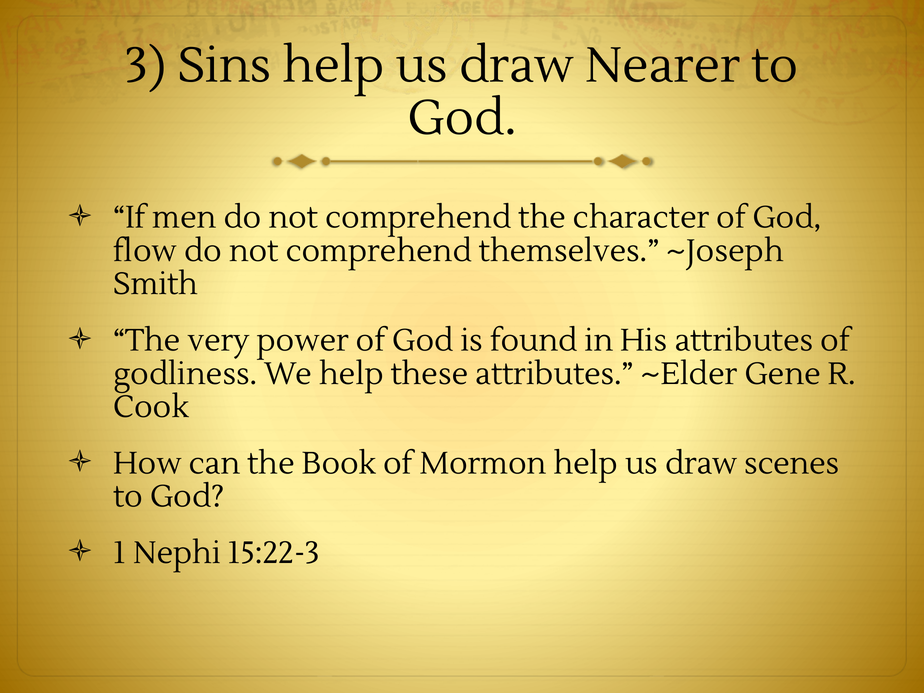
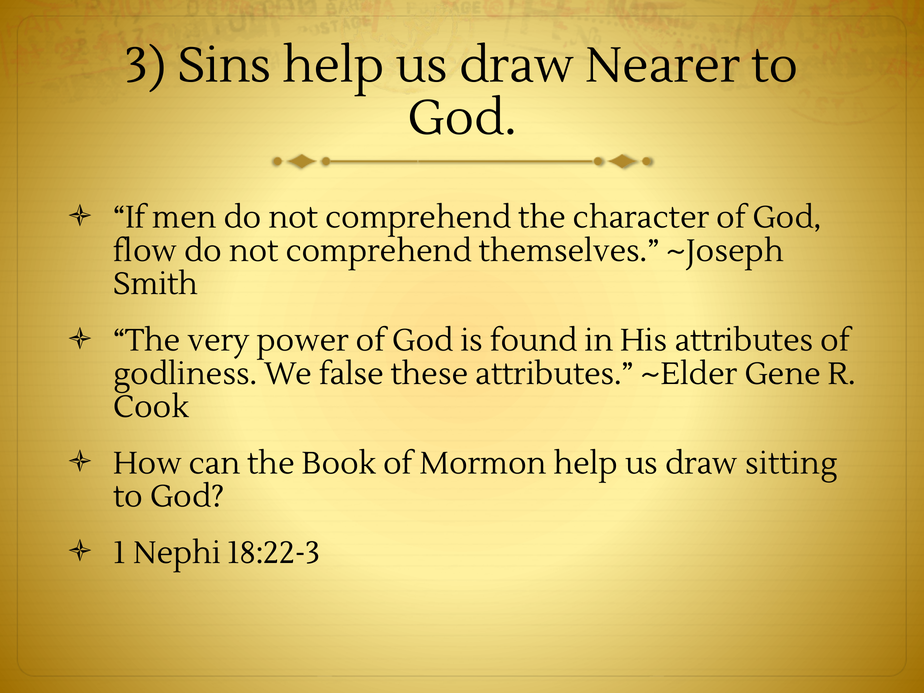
We help: help -> false
scenes: scenes -> sitting
15:22-3: 15:22-3 -> 18:22-3
